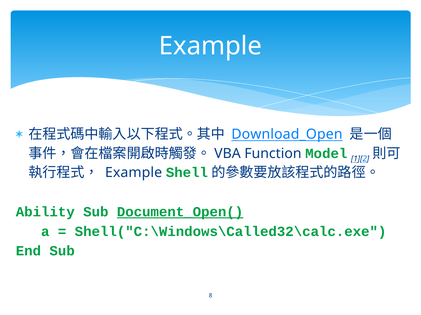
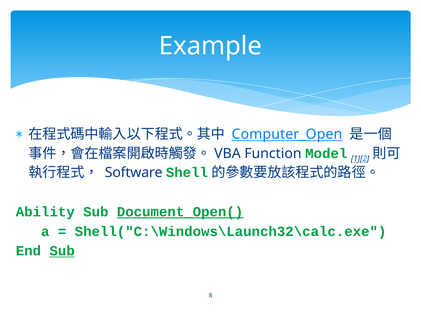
Download_Open: Download_Open -> Computer_Open
Example at (134, 173): Example -> Software
Shell("C:\Windows\Called32\calc.exe: Shell("C:\Windows\Called32\calc.exe -> Shell("C:\Windows\Launch32\calc.exe
Sub at (62, 252) underline: none -> present
